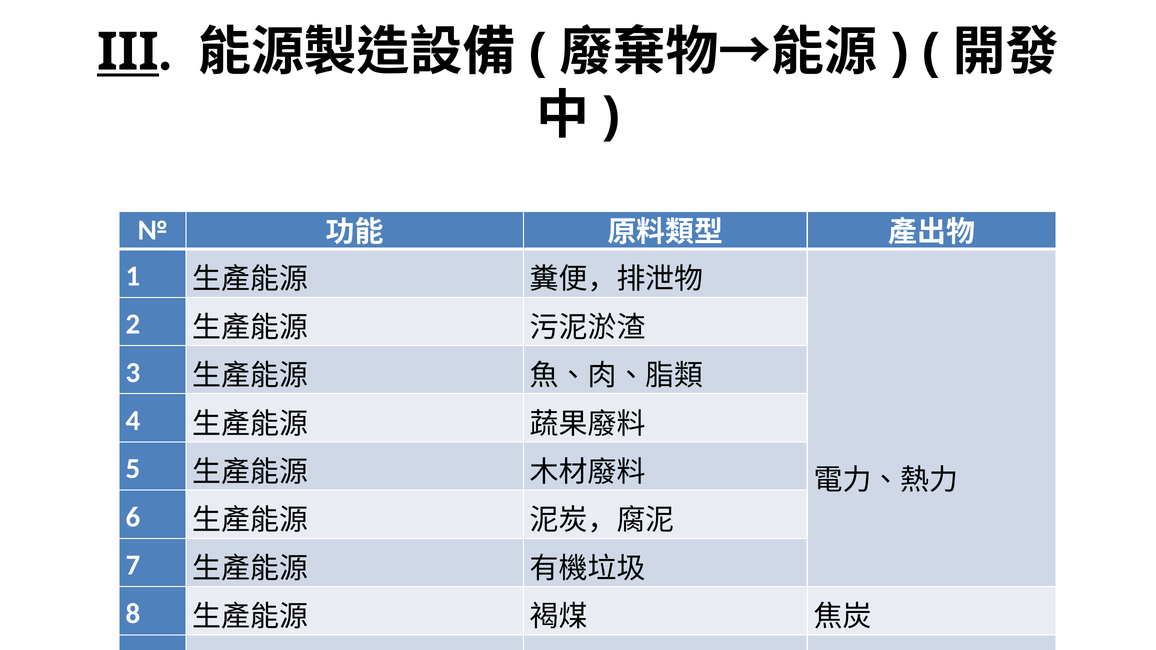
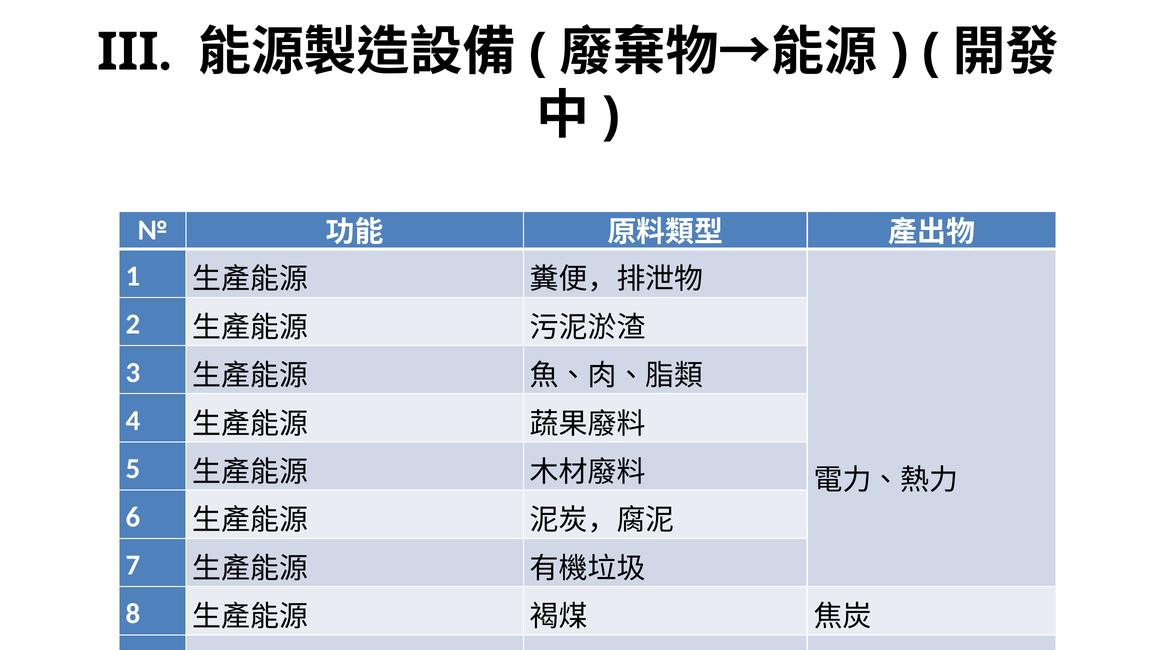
III underline: present -> none
